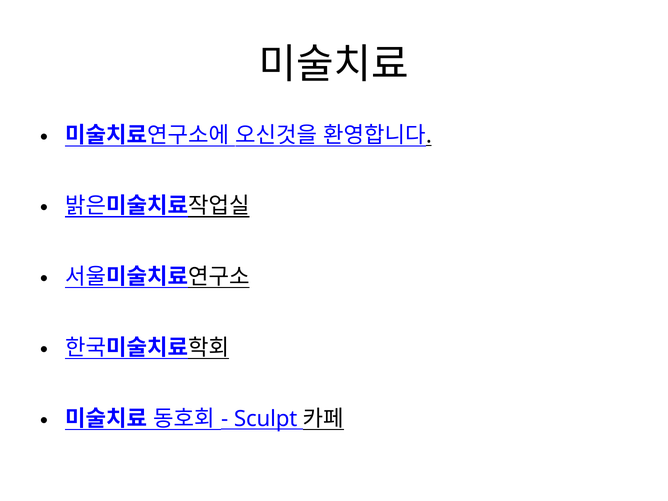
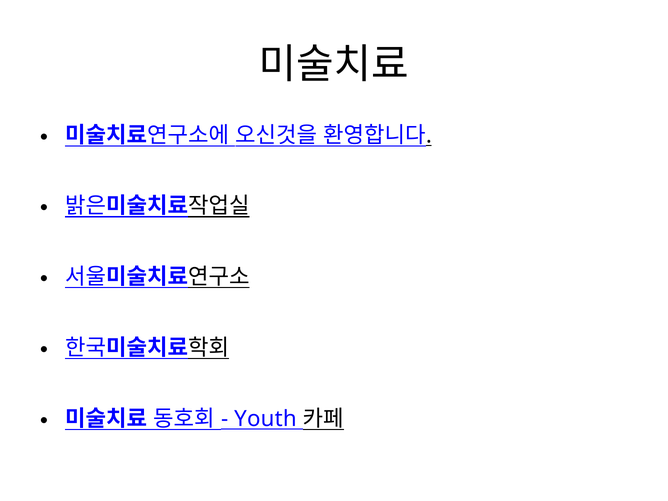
Sculpt: Sculpt -> Youth
